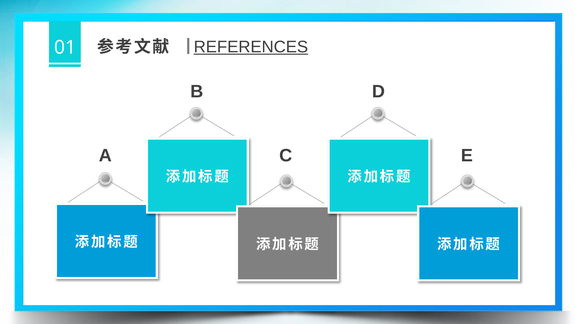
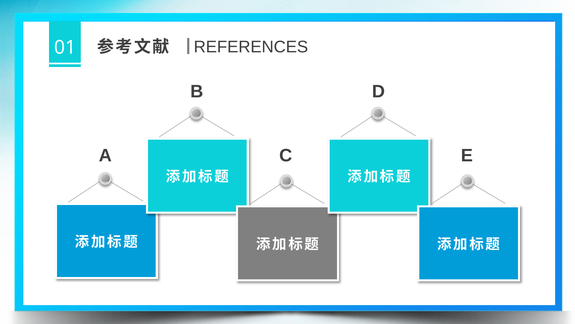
REFERENCES underline: present -> none
